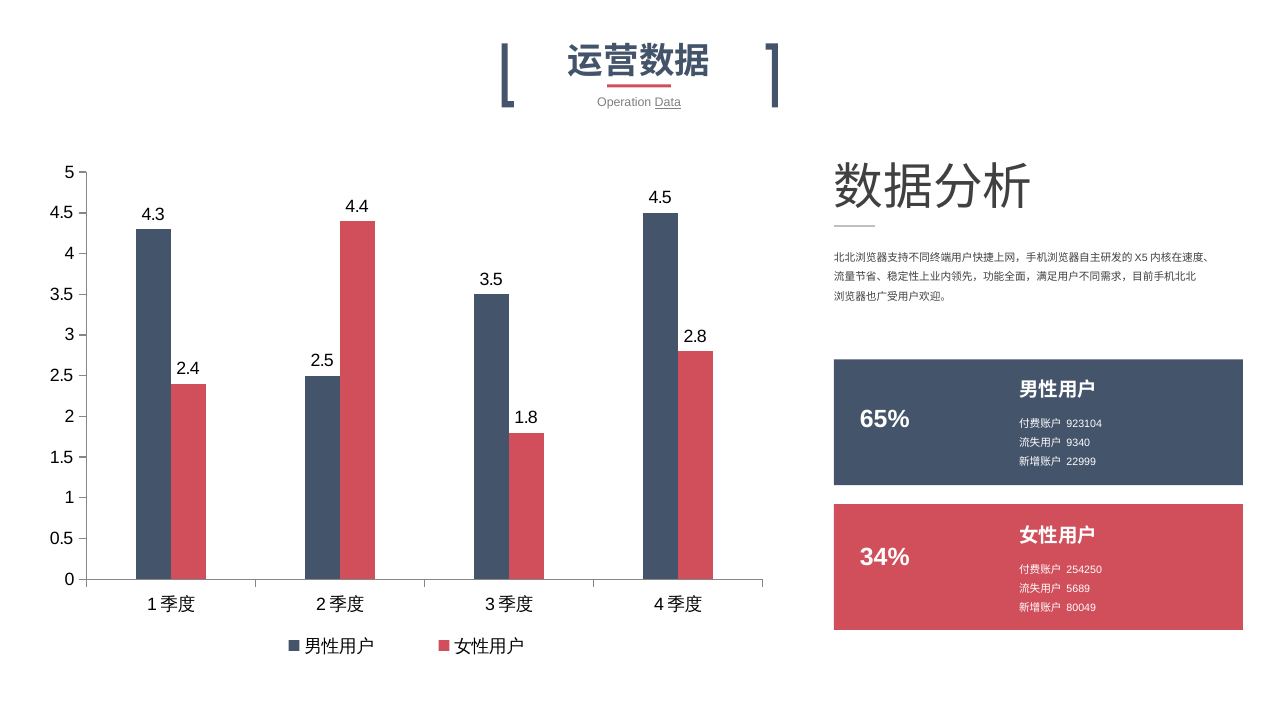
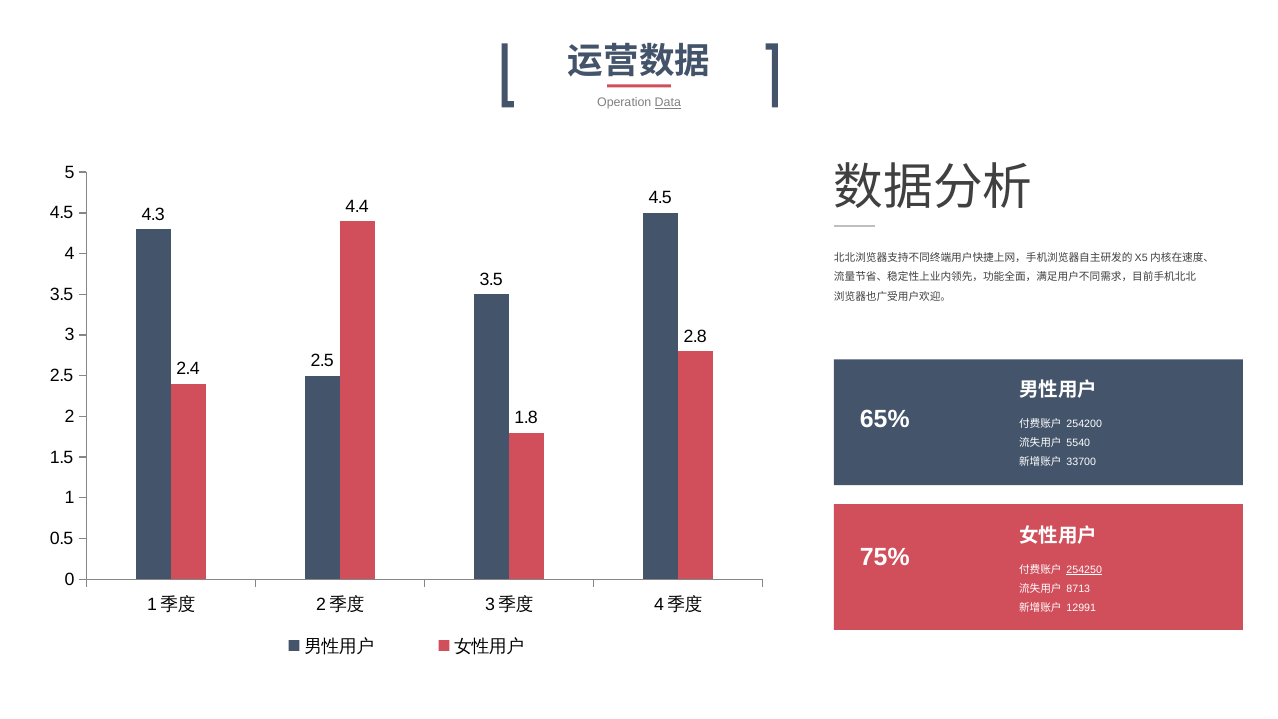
923104: 923104 -> 254200
9340: 9340 -> 5540
22999: 22999 -> 33700
34%: 34% -> 75%
254250 underline: none -> present
5689: 5689 -> 8713
80049: 80049 -> 12991
